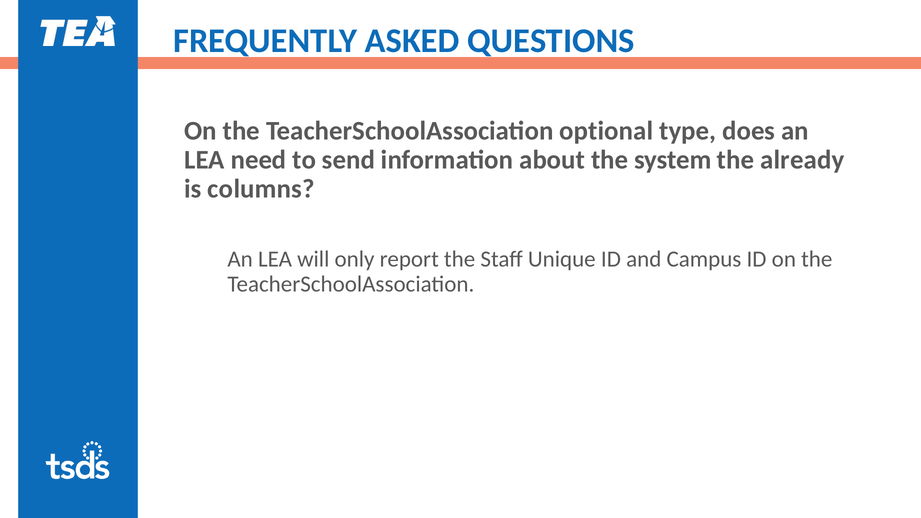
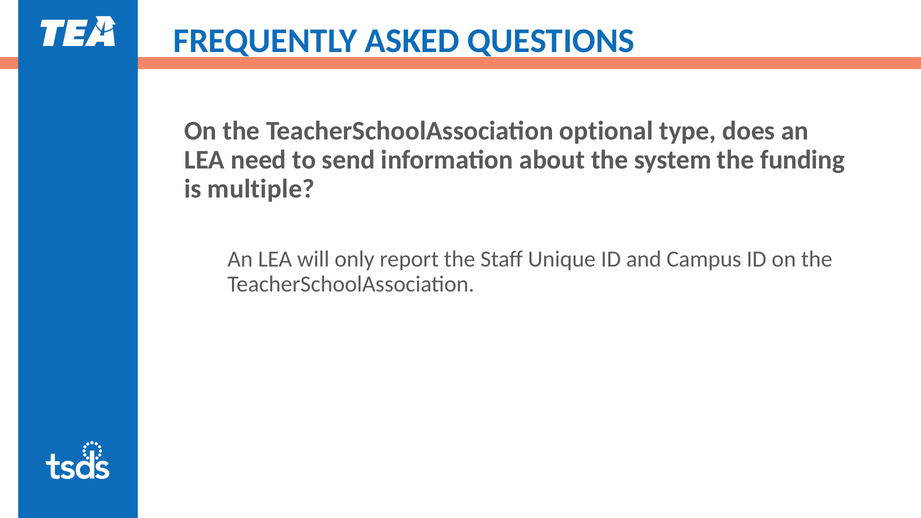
already: already -> funding
columns: columns -> multiple
